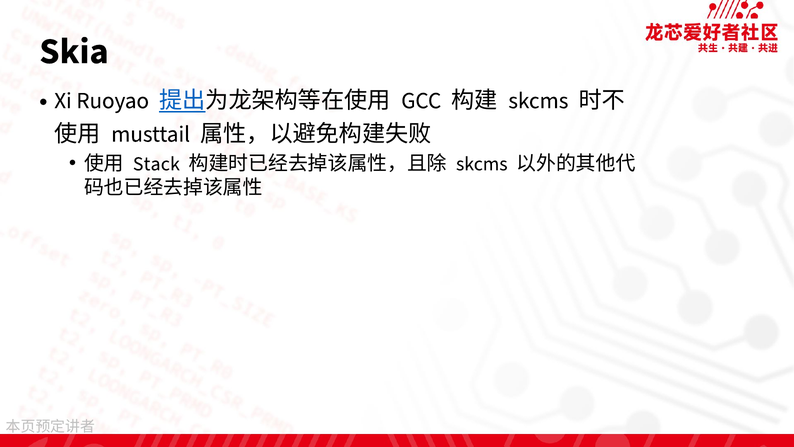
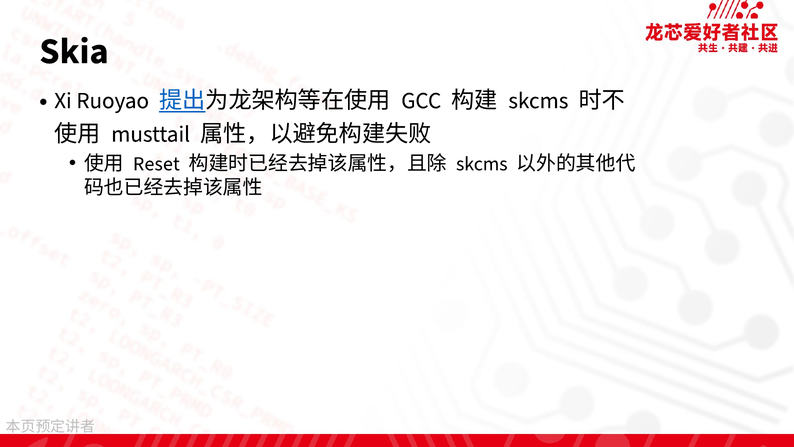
Stack: Stack -> Reset
